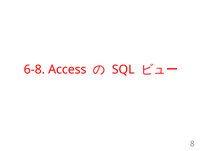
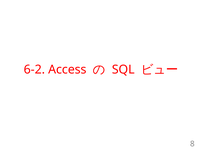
6-8: 6-8 -> 6-2
